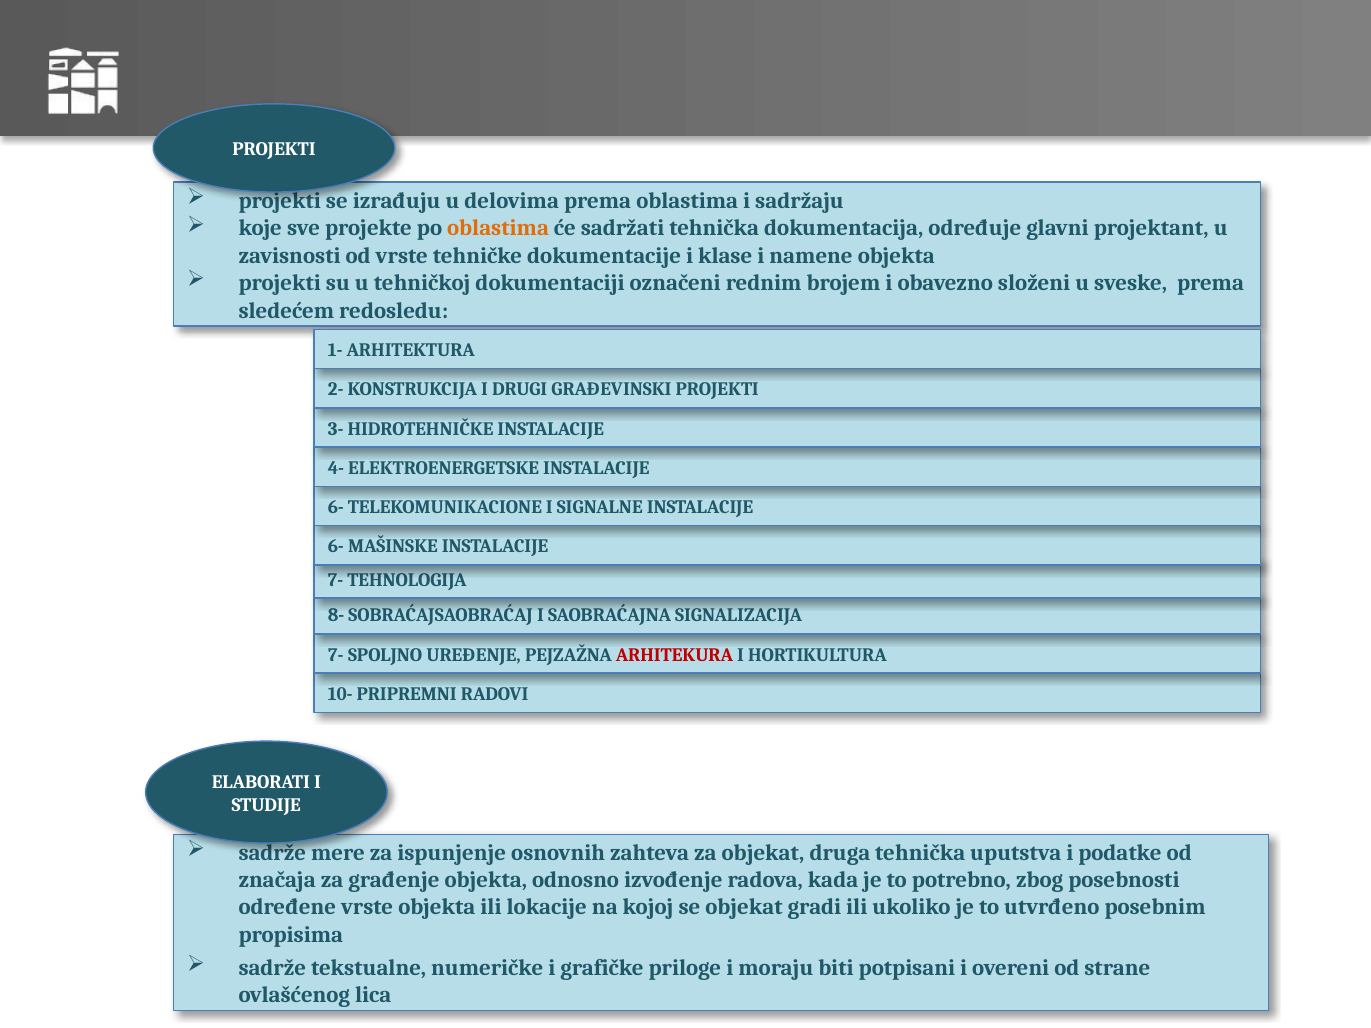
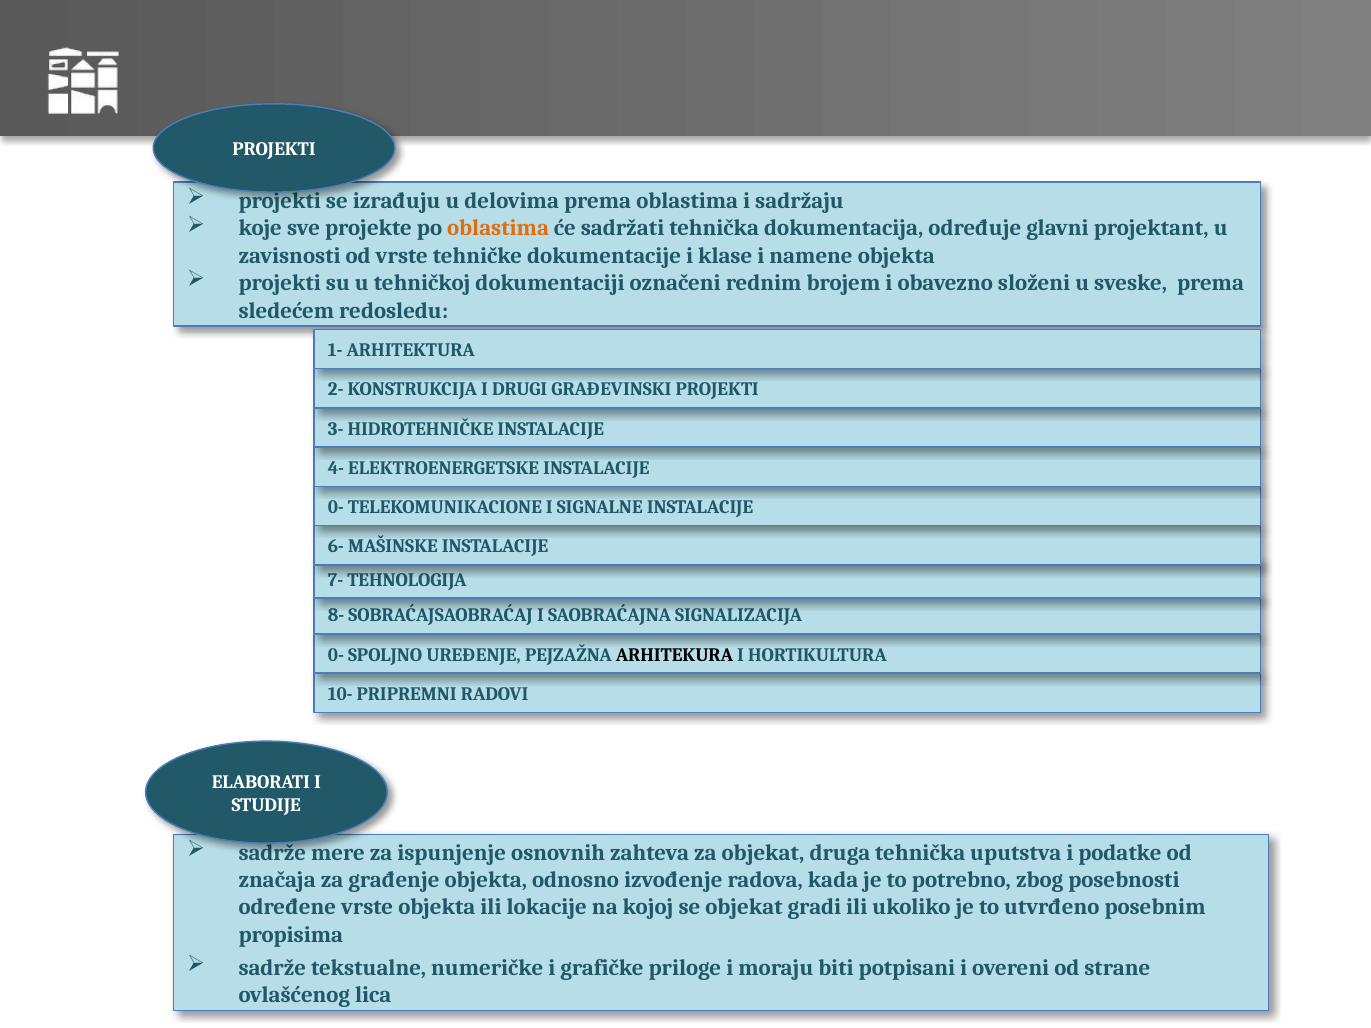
6- at (336, 508): 6- -> 0-
7- at (336, 655): 7- -> 0-
ARHITEKURA colour: red -> black
